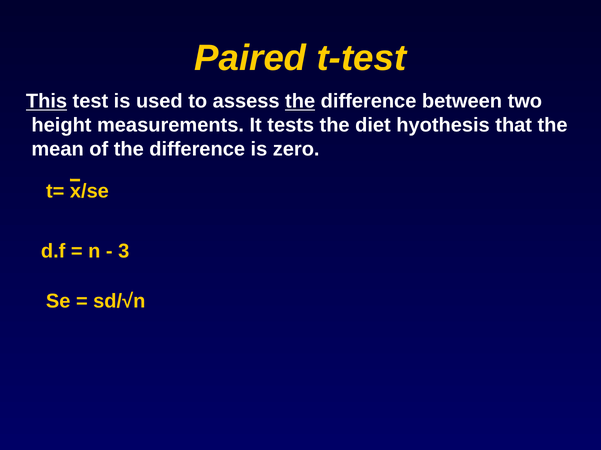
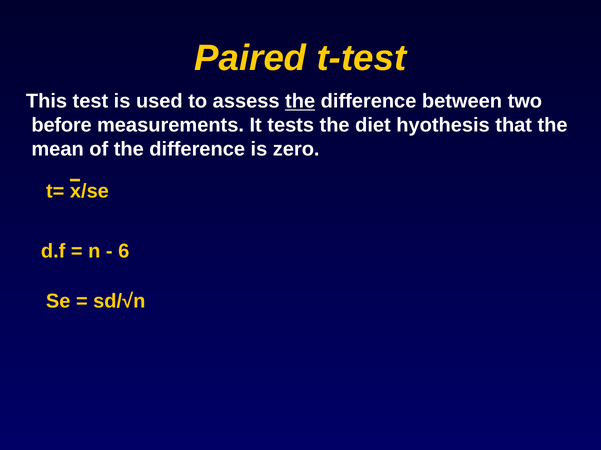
This underline: present -> none
height: height -> before
3: 3 -> 6
